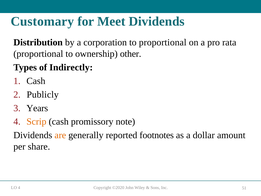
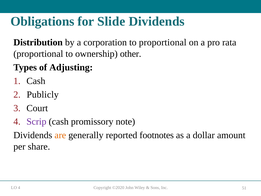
Customary: Customary -> Obligations
Meet: Meet -> Slide
Indirectly: Indirectly -> Adjusting
Years: Years -> Court
Scrip colour: orange -> purple
